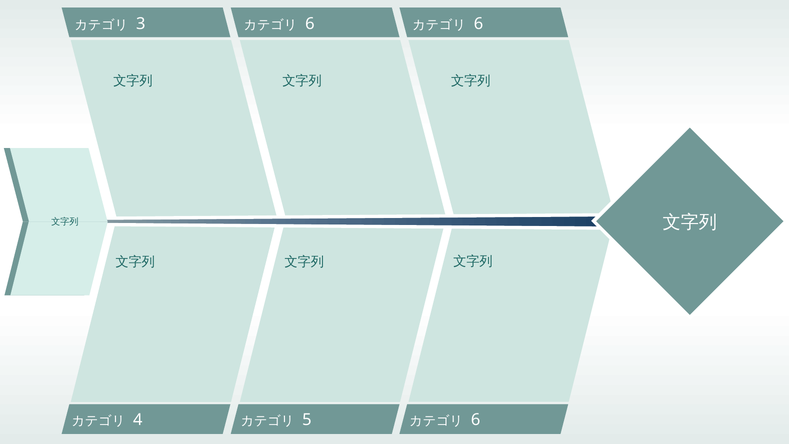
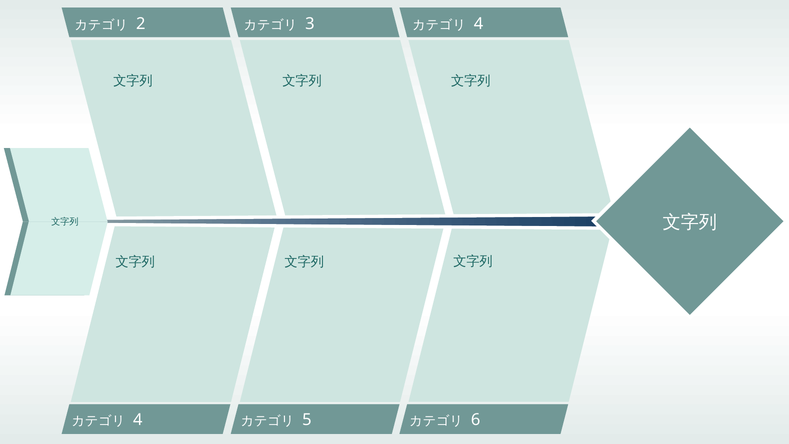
3: 3 -> 2
6 at (310, 24): 6 -> 3
6 at (479, 24): 6 -> 4
